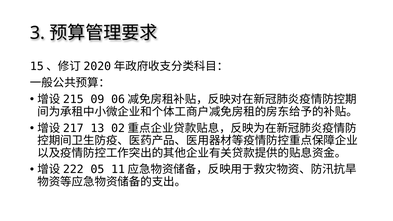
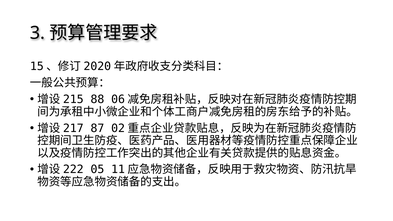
09: 09 -> 88
13: 13 -> 87
